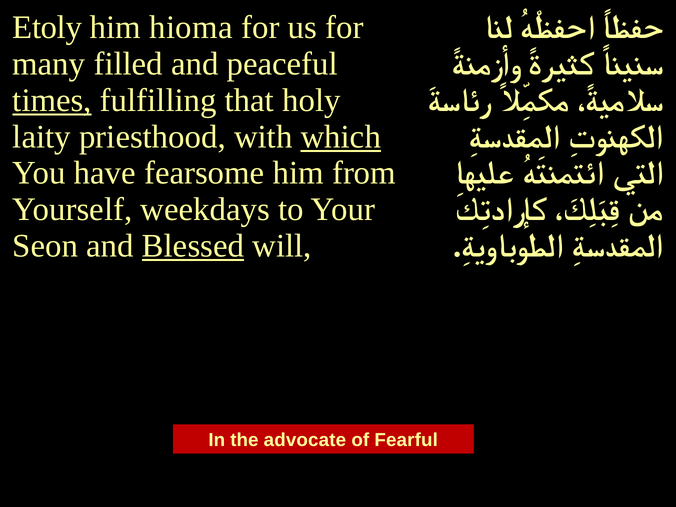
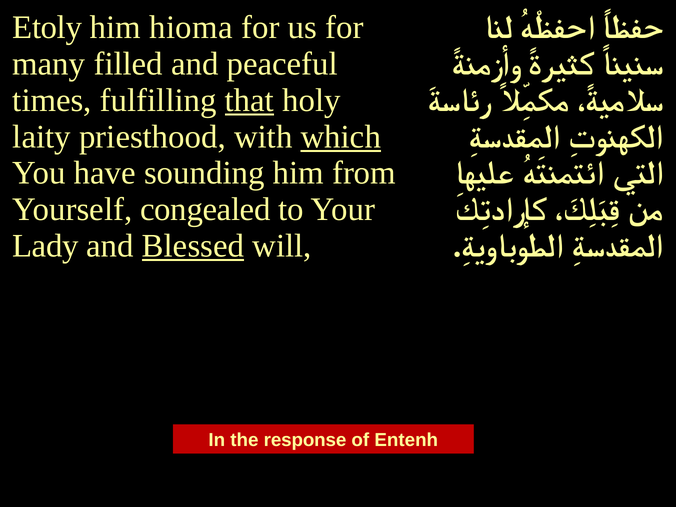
times underline: present -> none
that underline: none -> present
fearsome: fearsome -> sounding
weekdays: weekdays -> congealed
Seon: Seon -> Lady
advocate: advocate -> response
Fearful: Fearful -> Entenh
